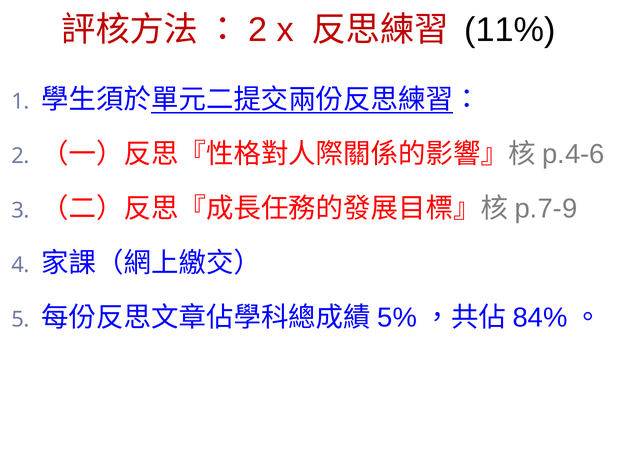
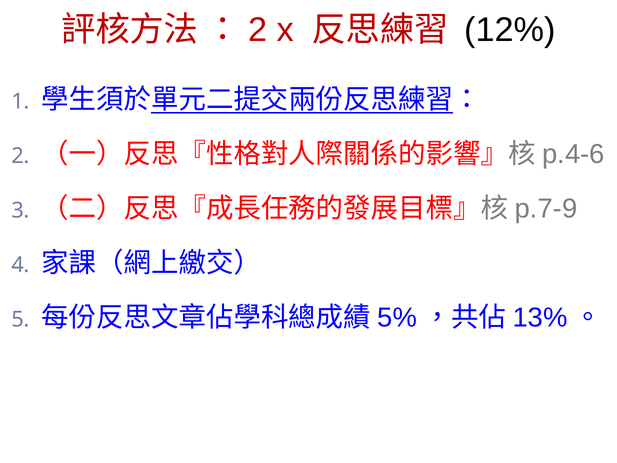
11%: 11% -> 12%
84%: 84% -> 13%
